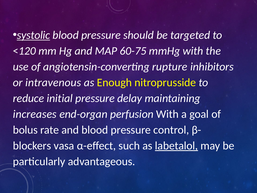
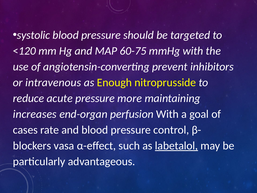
systolic underline: present -> none
rupture: rupture -> prevent
initial: initial -> acute
delay: delay -> more
bolus: bolus -> cases
